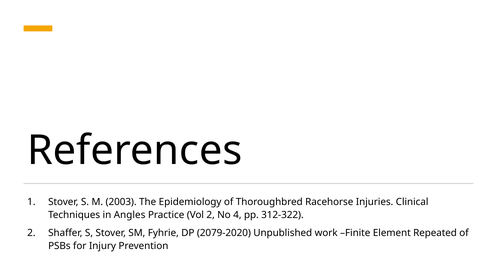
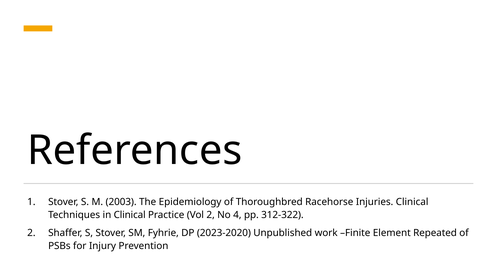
in Angles: Angles -> Clinical
2079-2020: 2079-2020 -> 2023-2020
